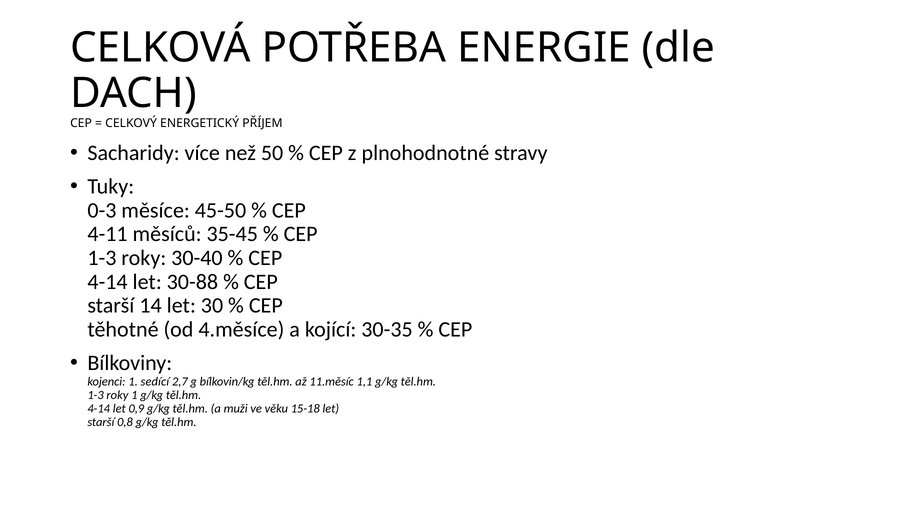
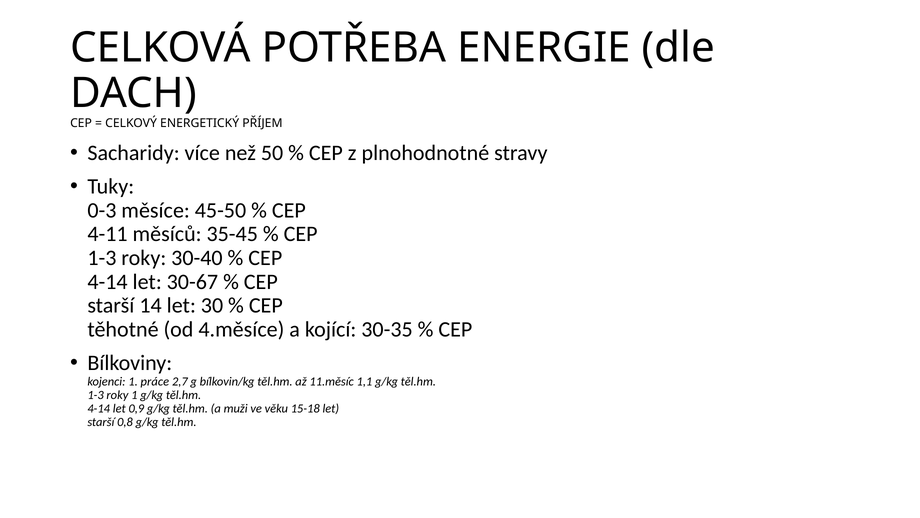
30-88: 30-88 -> 30-67
sedící: sedící -> práce
